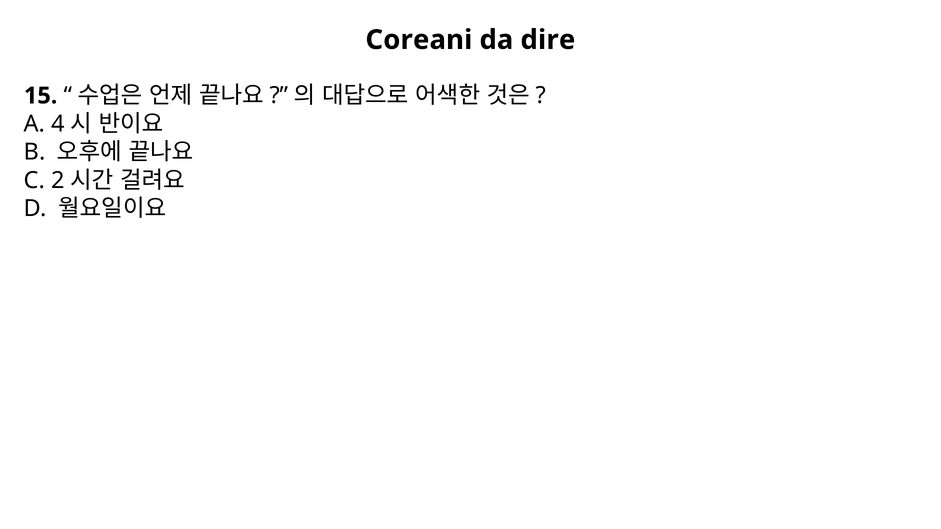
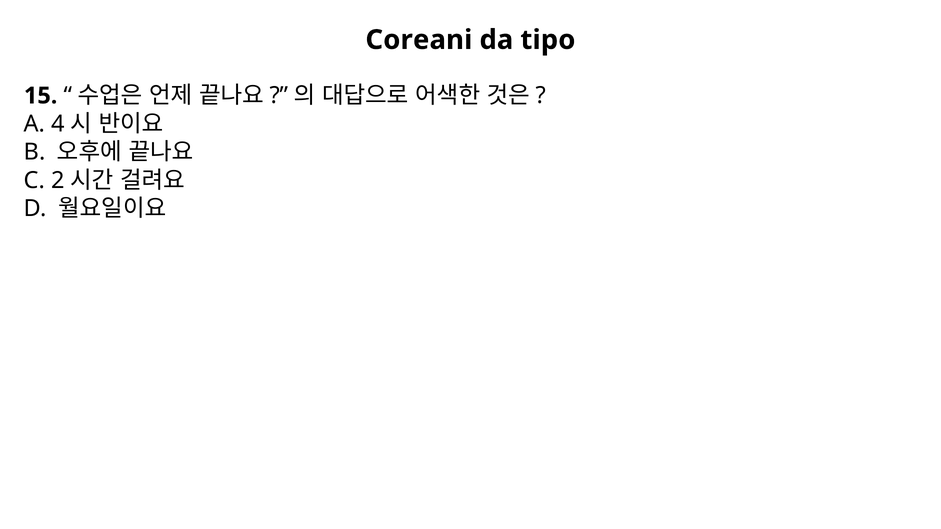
dire: dire -> tipo
